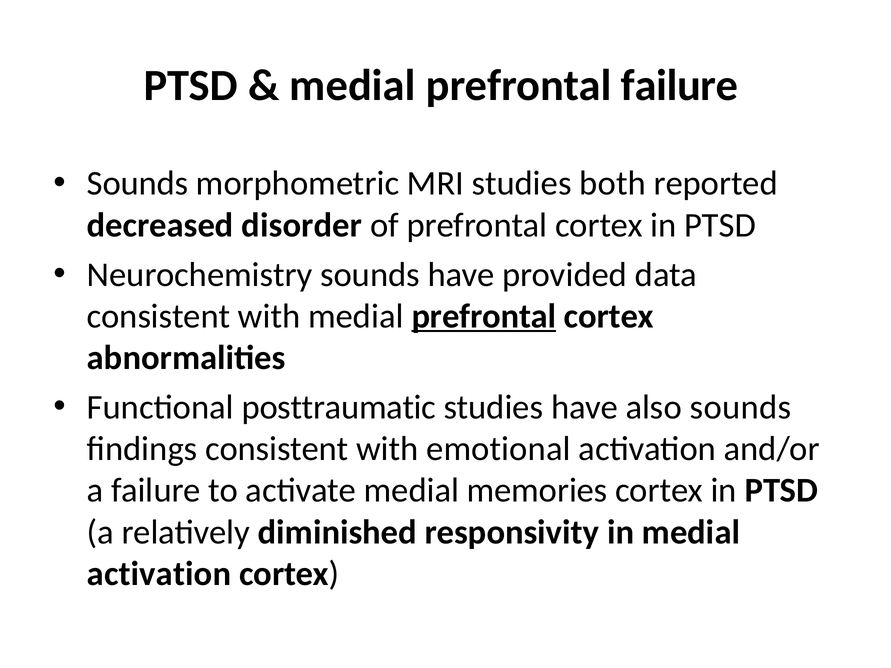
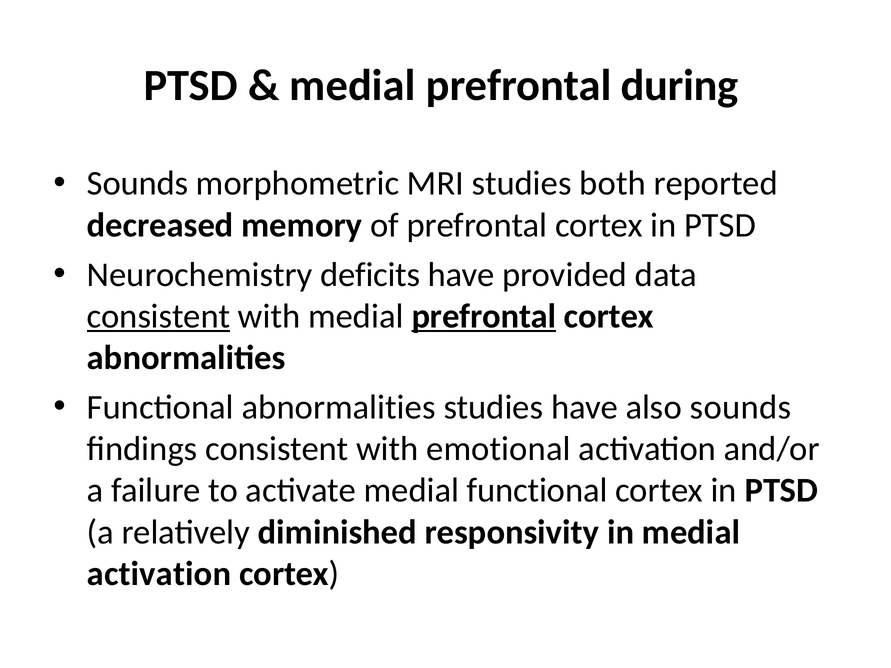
prefrontal failure: failure -> during
disorder: disorder -> memory
Neurochemistry sounds: sounds -> deficits
consistent at (159, 316) underline: none -> present
Functional posttraumatic: posttraumatic -> abnormalities
medial memories: memories -> functional
